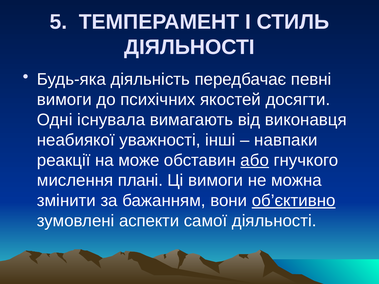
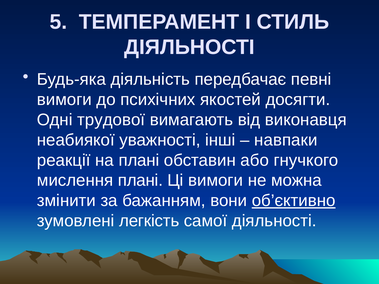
існувала: існувала -> трудової
на може: може -> плані
або underline: present -> none
аспекти: аспекти -> легкість
